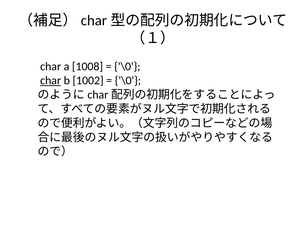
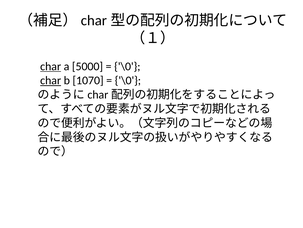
char at (51, 66) underline: none -> present
1008: 1008 -> 5000
1002: 1002 -> 1070
